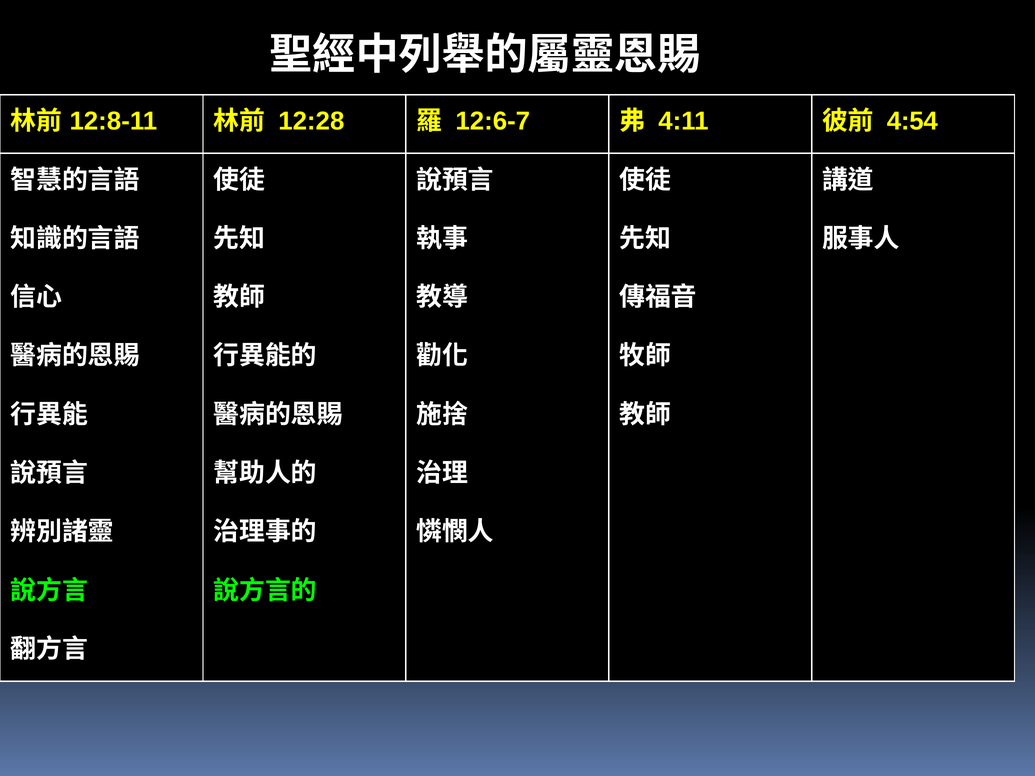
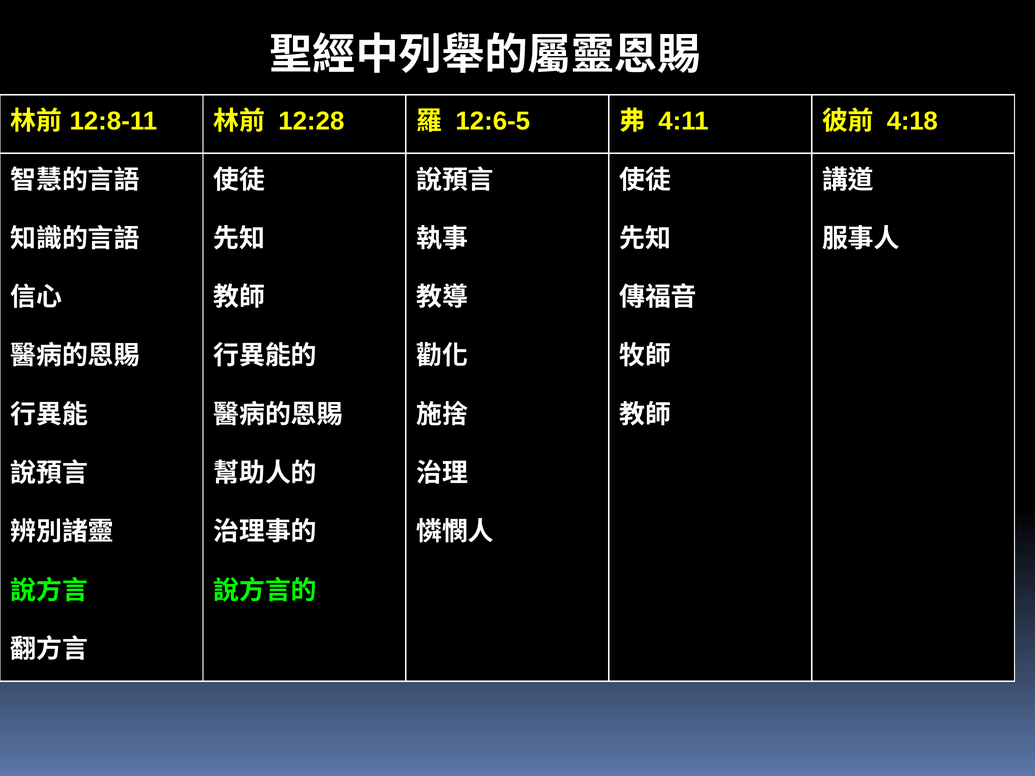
12:6-7: 12:6-7 -> 12:6-5
4:54: 4:54 -> 4:18
